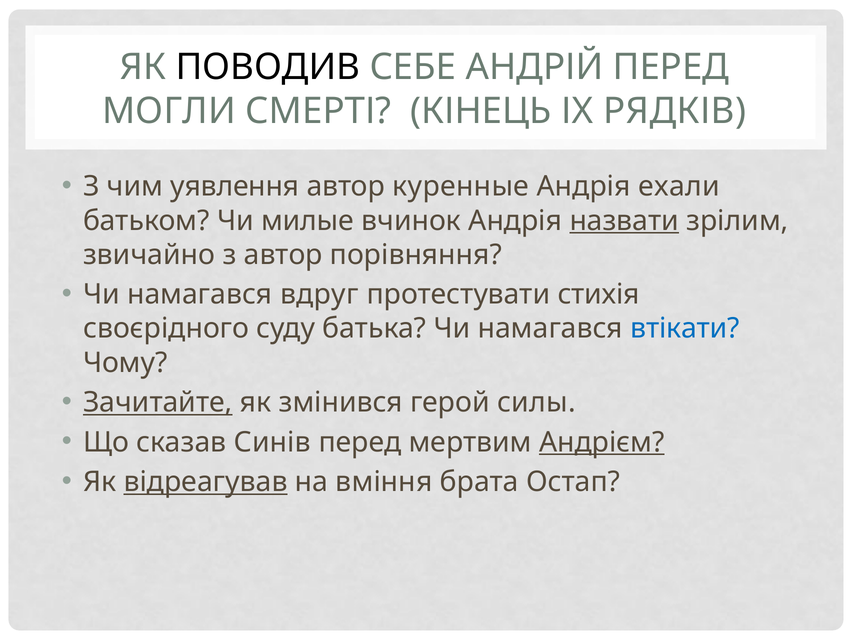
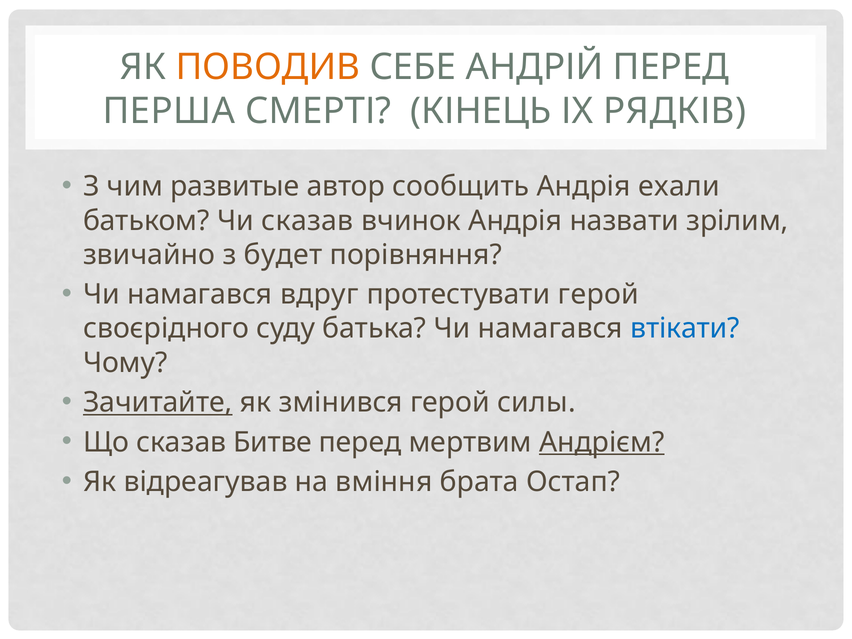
ПОВОДИВ colour: black -> orange
МОГЛИ: МОГЛИ -> ПЕРША
уявлення: уявлення -> развитые
куренные: куренные -> сообщить
Чи милые: милые -> сказав
назвати underline: present -> none
з автор: автор -> будет
протестувати стихія: стихія -> герой
Синів: Синів -> Битве
відреагував underline: present -> none
